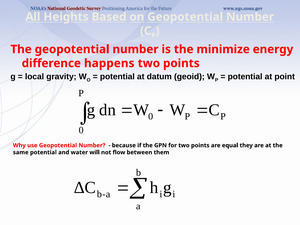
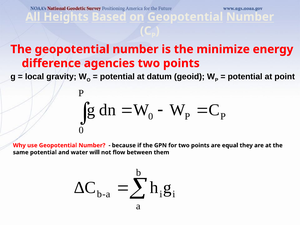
happens: happens -> agencies
